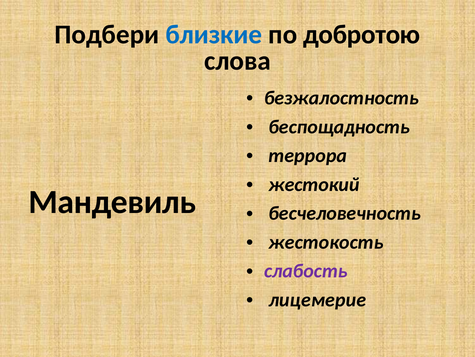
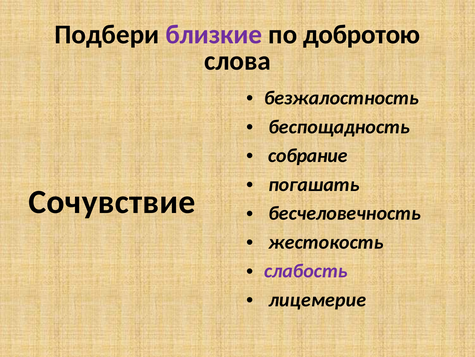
близкие colour: blue -> purple
террора: террора -> собрание
жестокий: жестокий -> погашать
Мандевиль: Мандевиль -> Сочувствие
